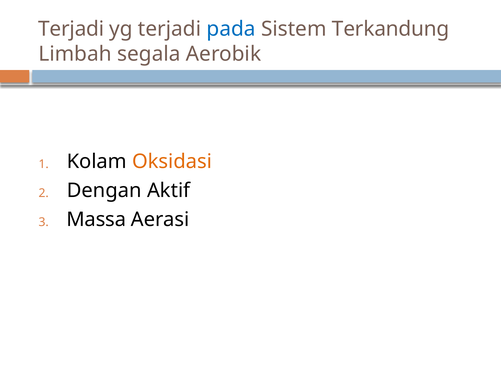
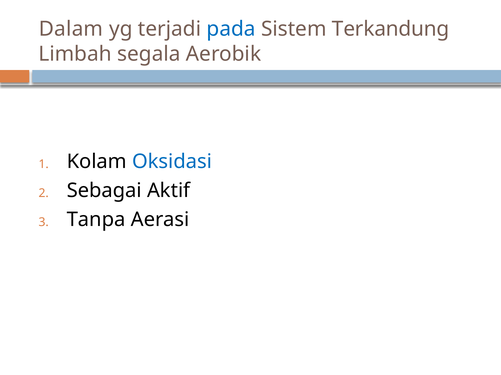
Terjadi at (71, 29): Terjadi -> Dalam
Oksidasi colour: orange -> blue
Dengan: Dengan -> Sebagai
Massa: Massa -> Tanpa
